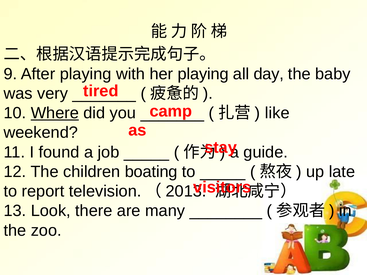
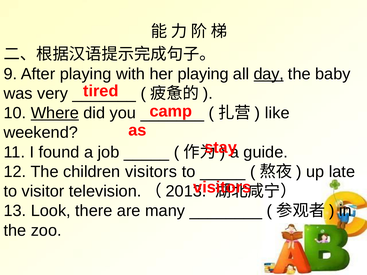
day underline: none -> present
children boating: boating -> visitors
report: report -> visitor
